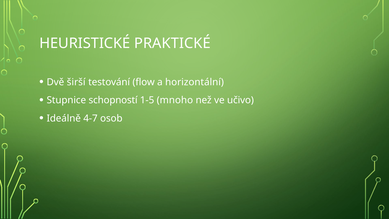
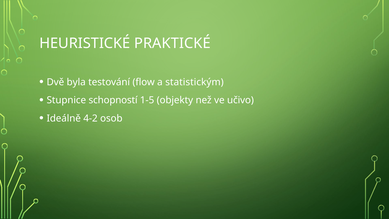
širší: širší -> byla
horizontální: horizontální -> statistickým
mnoho: mnoho -> objekty
4-7: 4-7 -> 4-2
